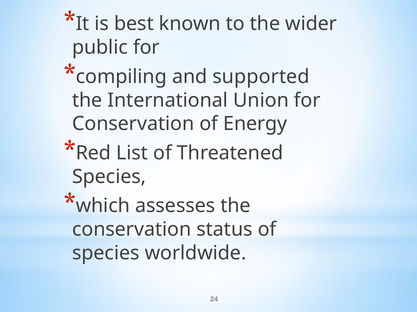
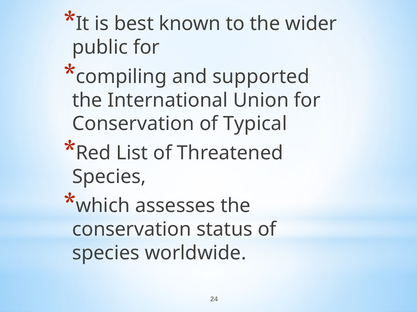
Energy: Energy -> Typical
